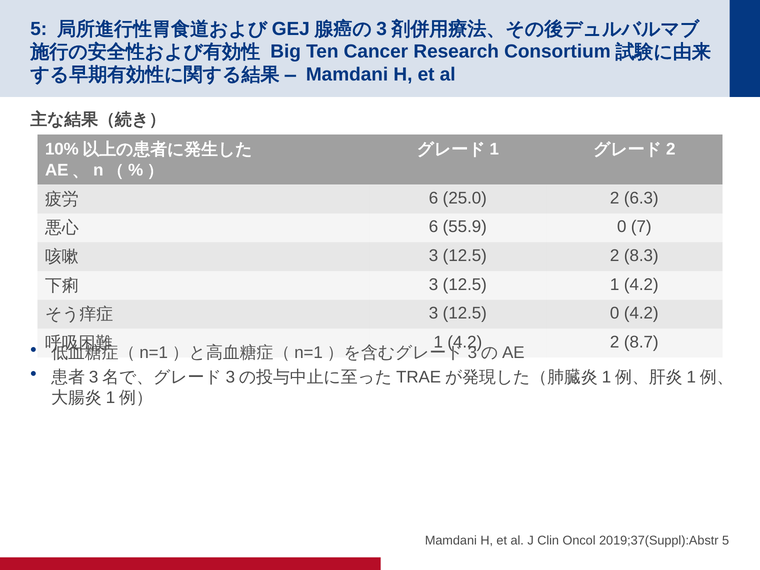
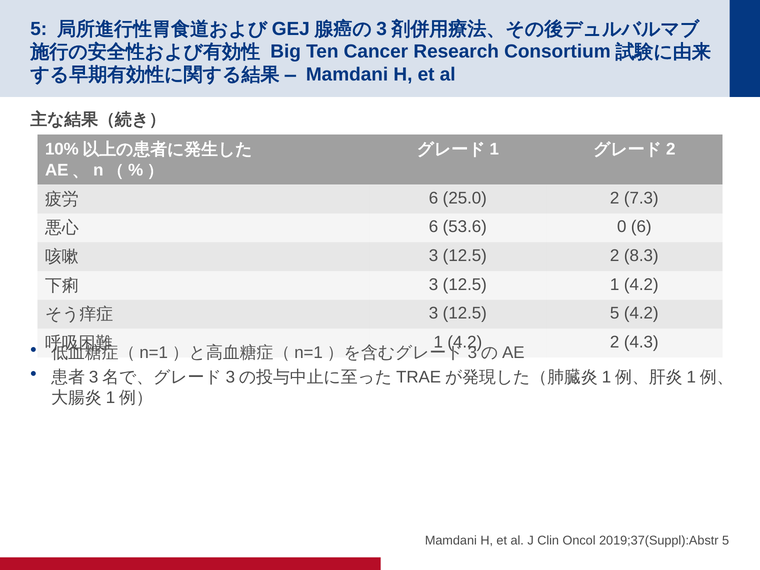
6.3: 6.3 -> 7.3
55.9: 55.9 -> 53.6
0 7: 7 -> 6
12.5 0: 0 -> 5
8.7: 8.7 -> 4.3
